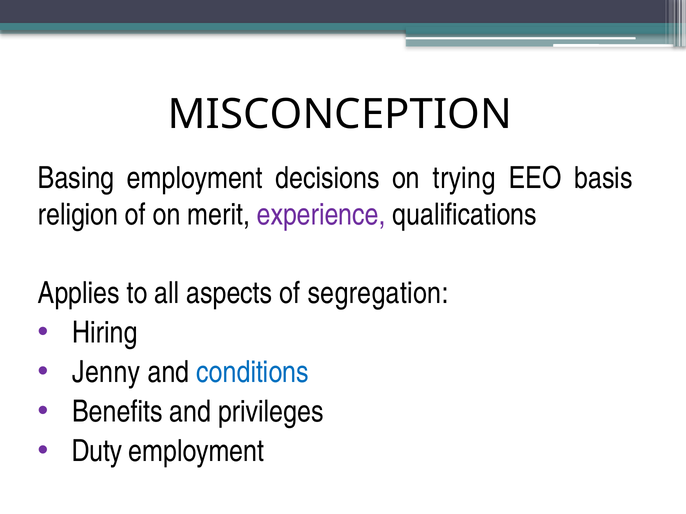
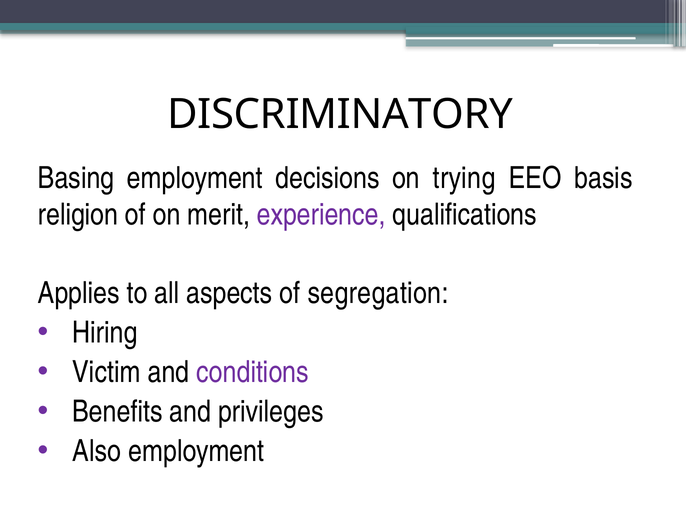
MISCONCEPTION: MISCONCEPTION -> DISCRIMINATORY
Jenny: Jenny -> Victim
conditions colour: blue -> purple
Duty: Duty -> Also
